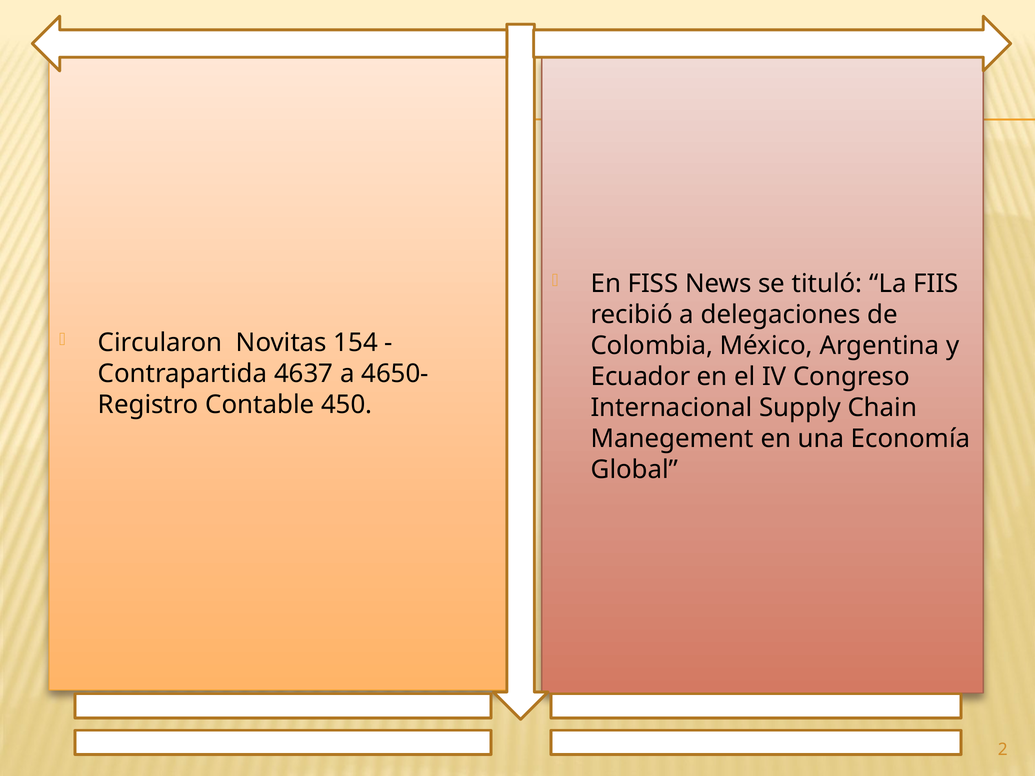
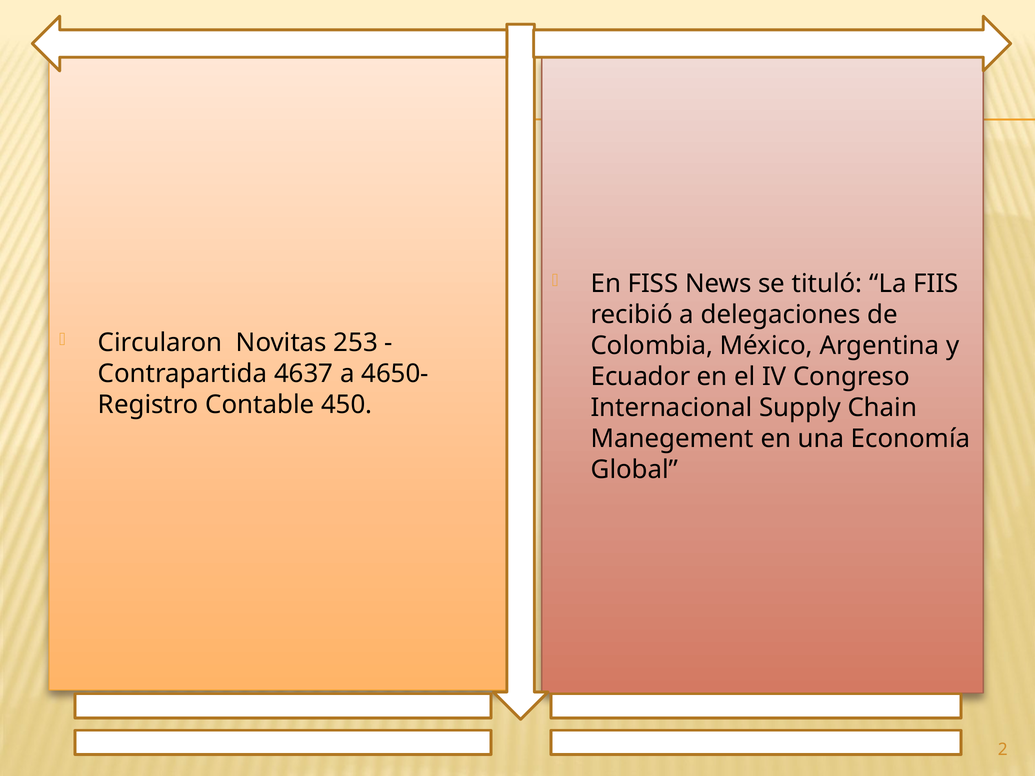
154: 154 -> 253
